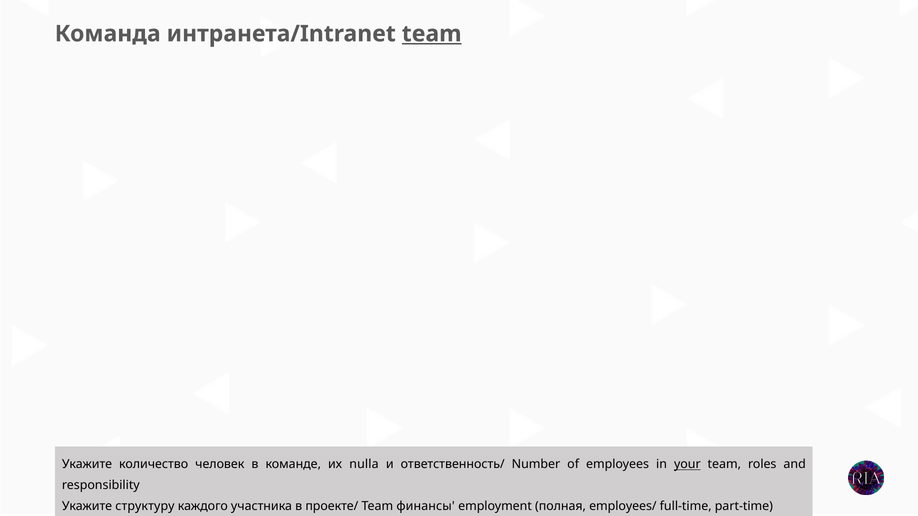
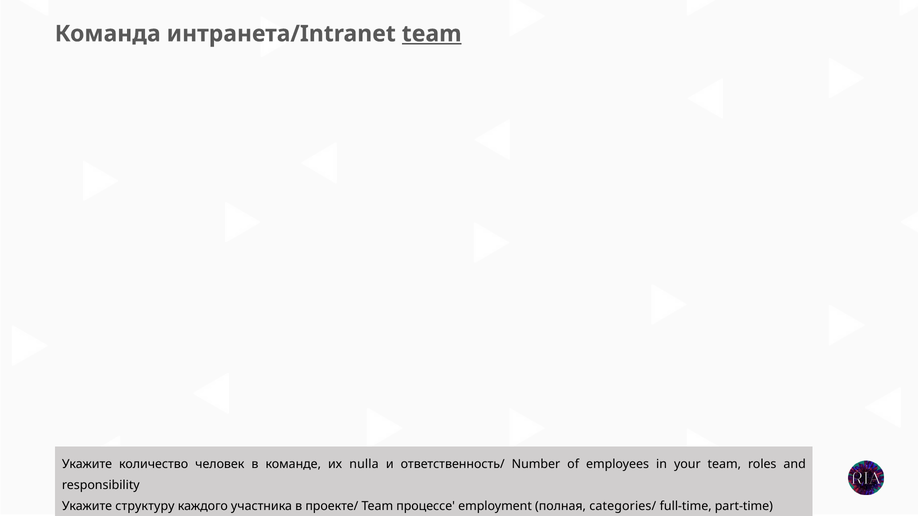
your underline: present -> none
финансы: финансы -> процессе
employees/: employees/ -> categories/
